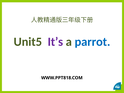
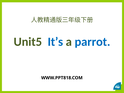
It’s colour: purple -> blue
